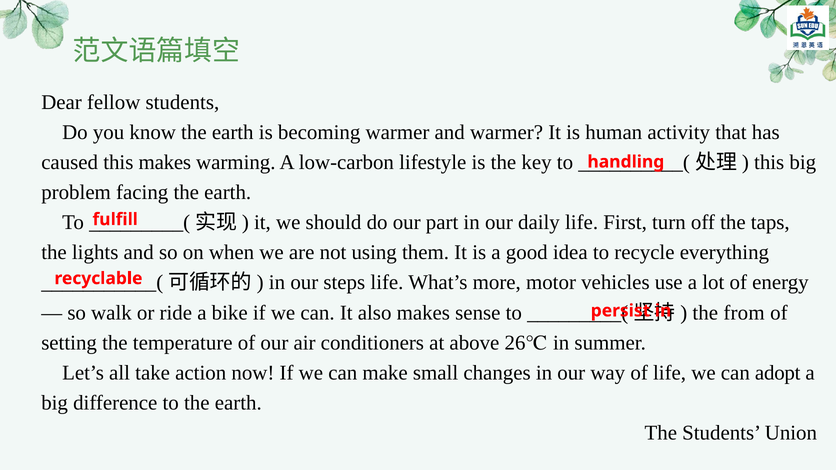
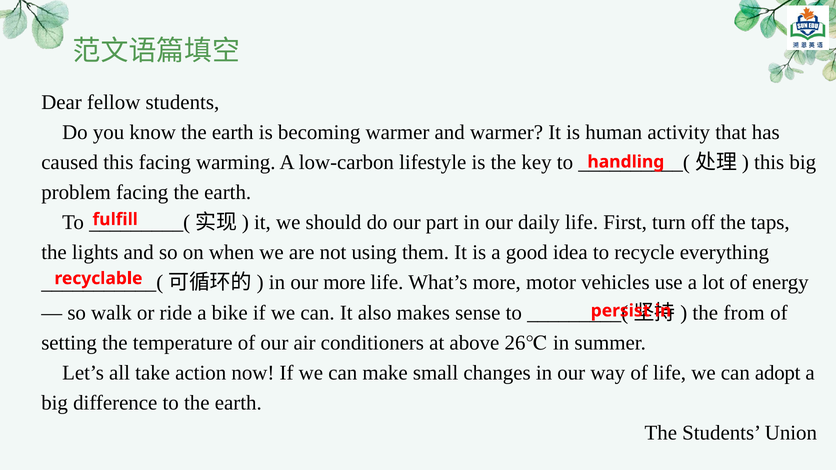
this makes: makes -> facing
our steps: steps -> more
